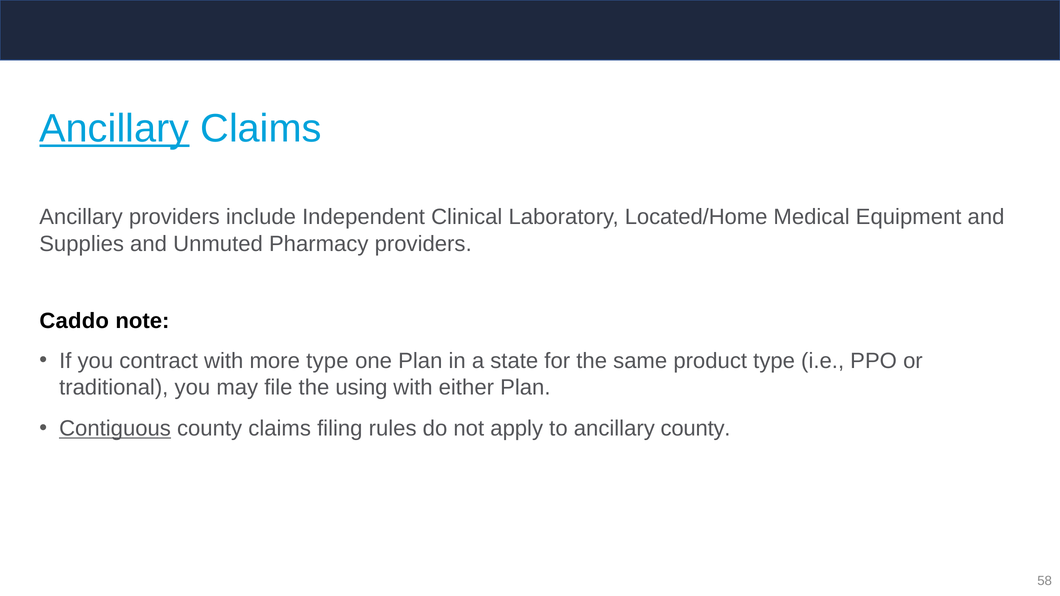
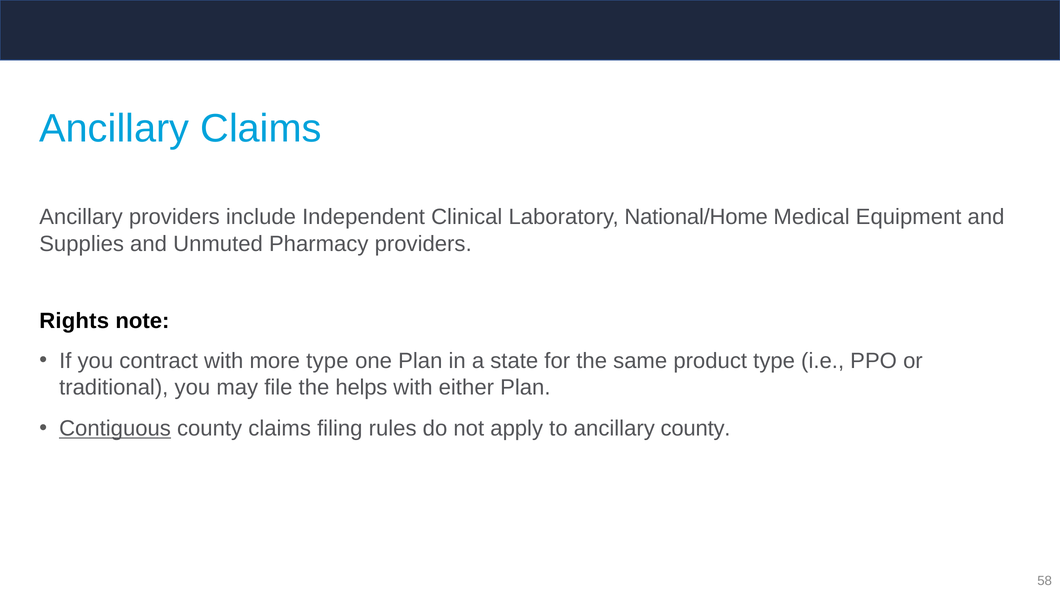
Ancillary at (114, 129) underline: present -> none
Located/Home: Located/Home -> National/Home
Caddo: Caddo -> Rights
using: using -> helps
